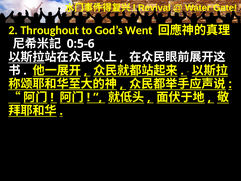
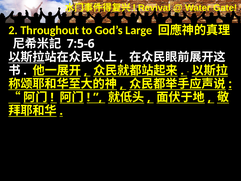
Went: Went -> Large
0:5-6: 0:5-6 -> 7:5-6
